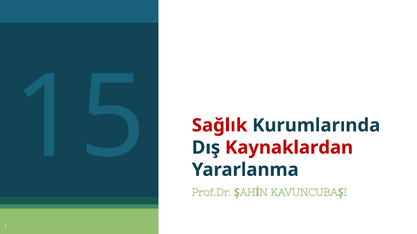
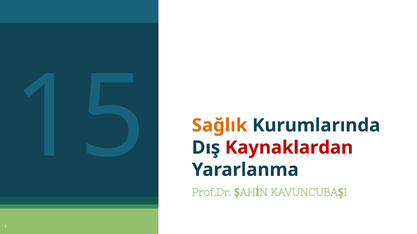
Sağlık colour: red -> orange
